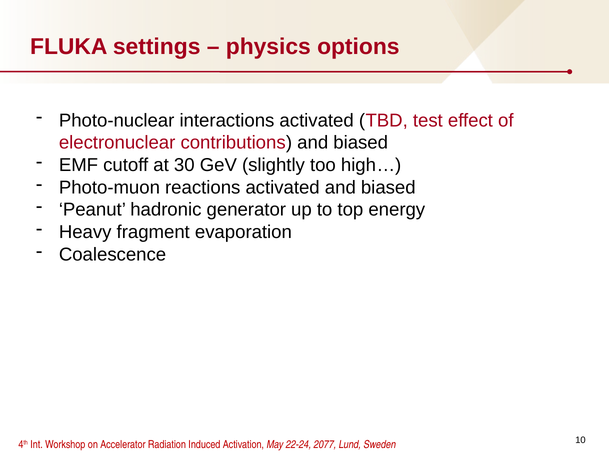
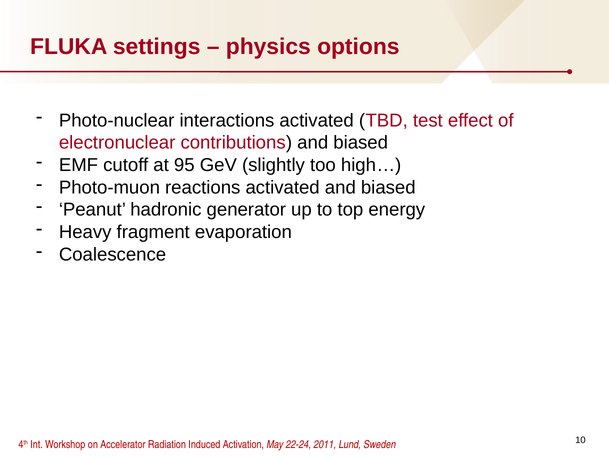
30: 30 -> 95
2077: 2077 -> 2011
